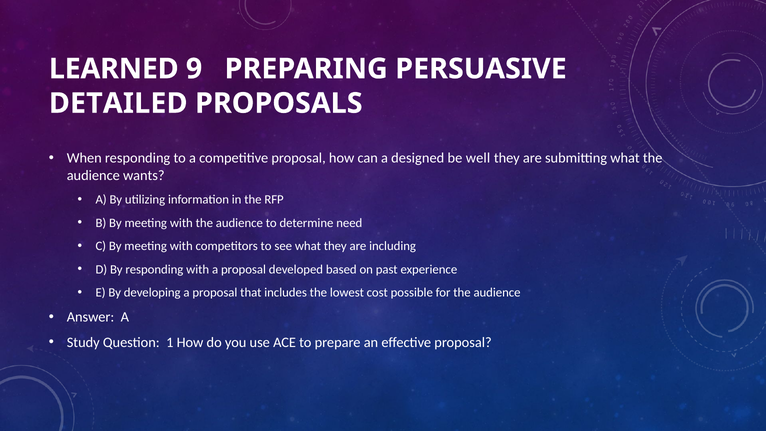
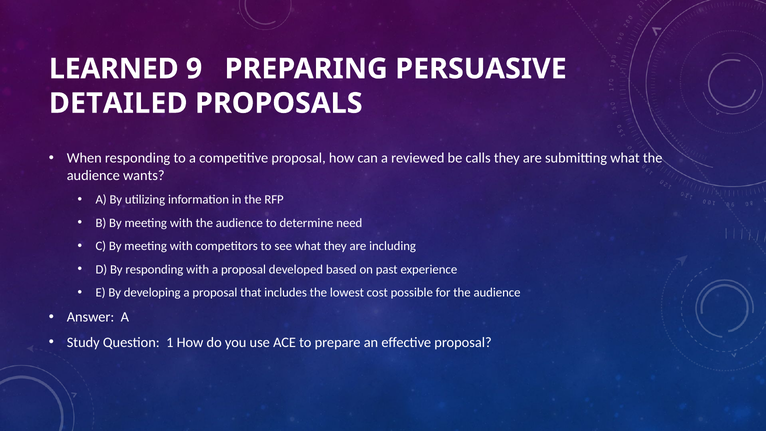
designed: designed -> reviewed
well: well -> calls
